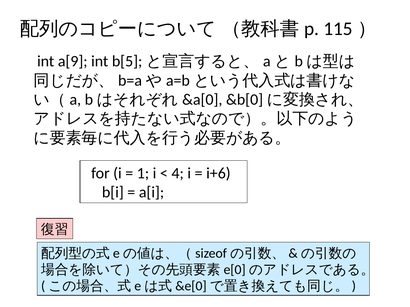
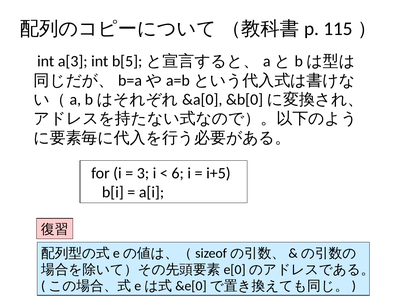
a[9: a[9 -> a[3
1: 1 -> 3
4: 4 -> 6
i+6: i+6 -> i+5
